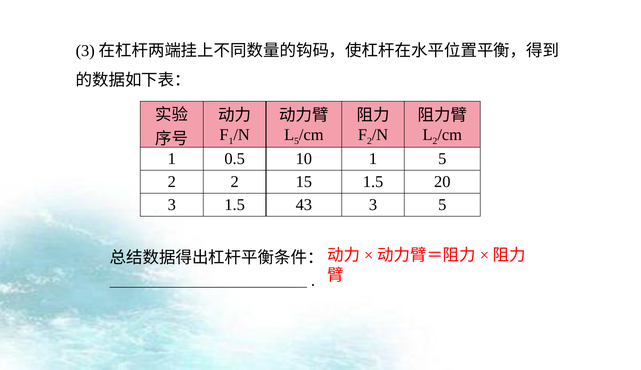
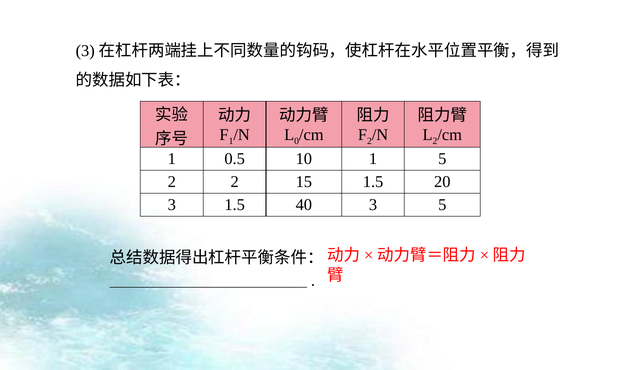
5 at (297, 141): 5 -> 0
43: 43 -> 40
